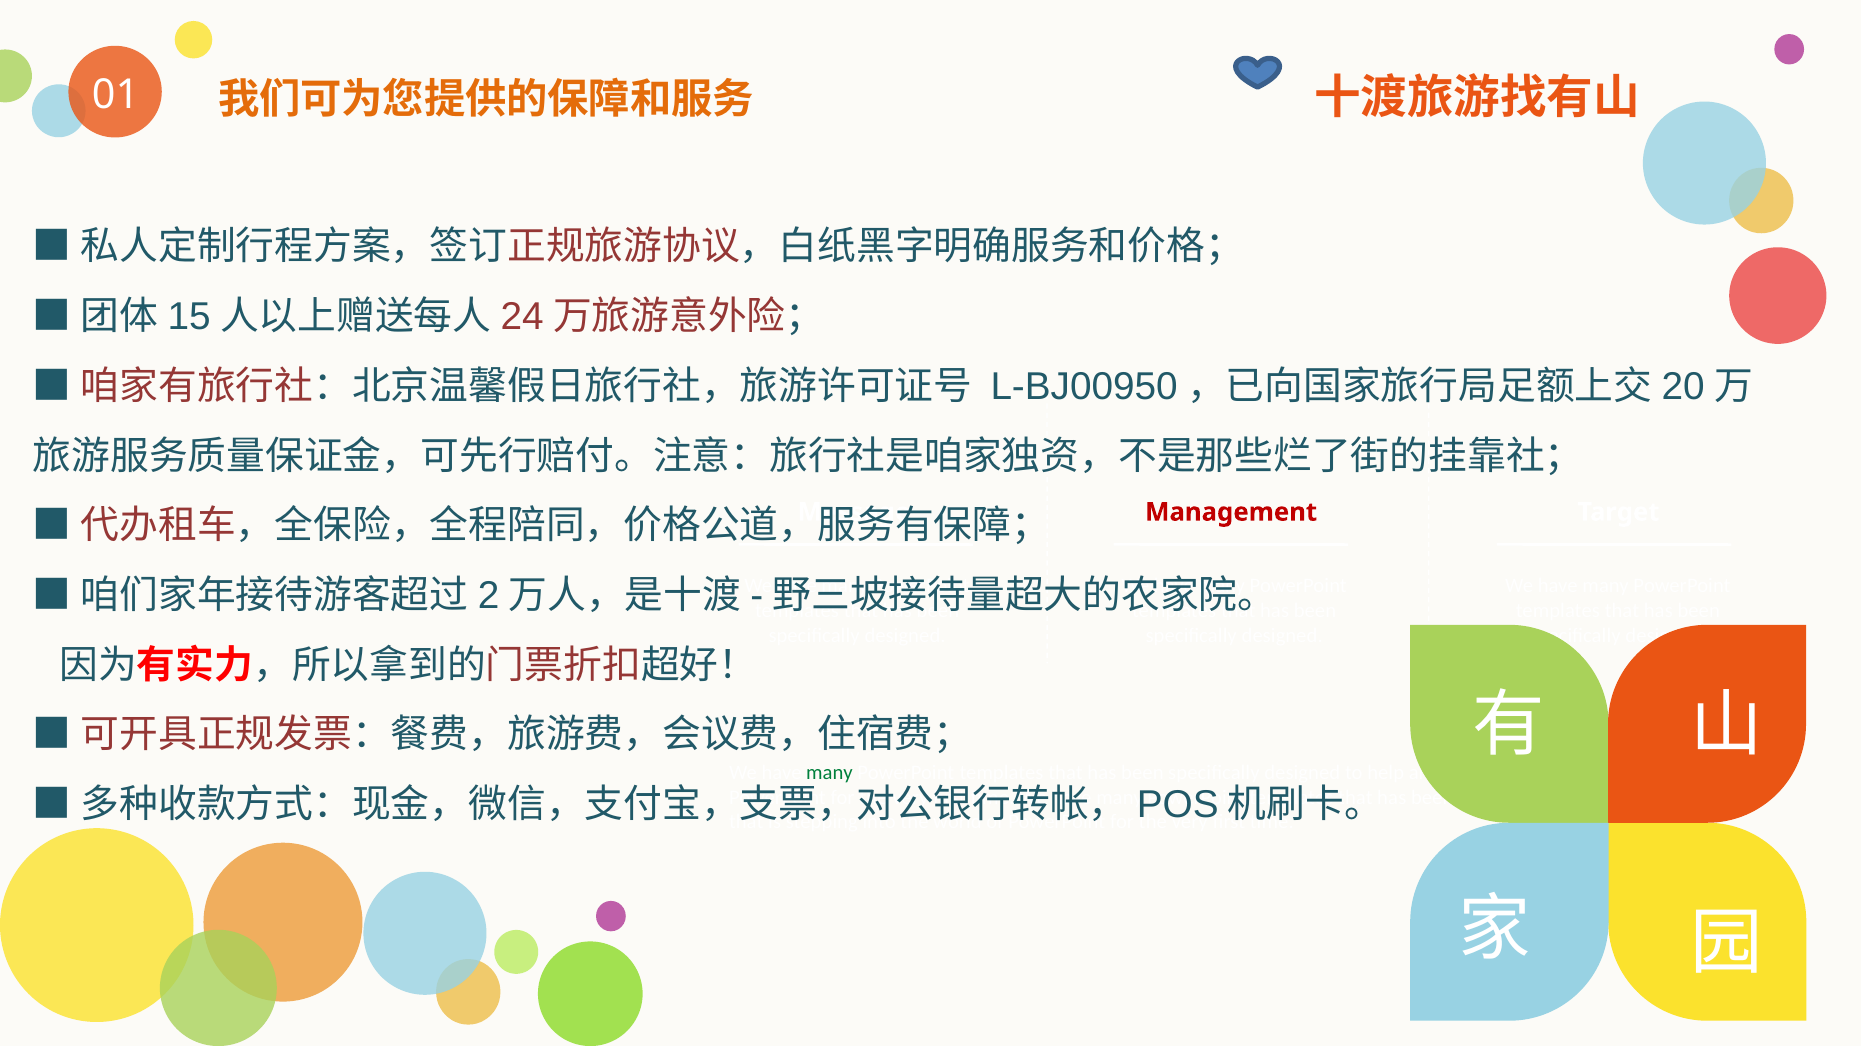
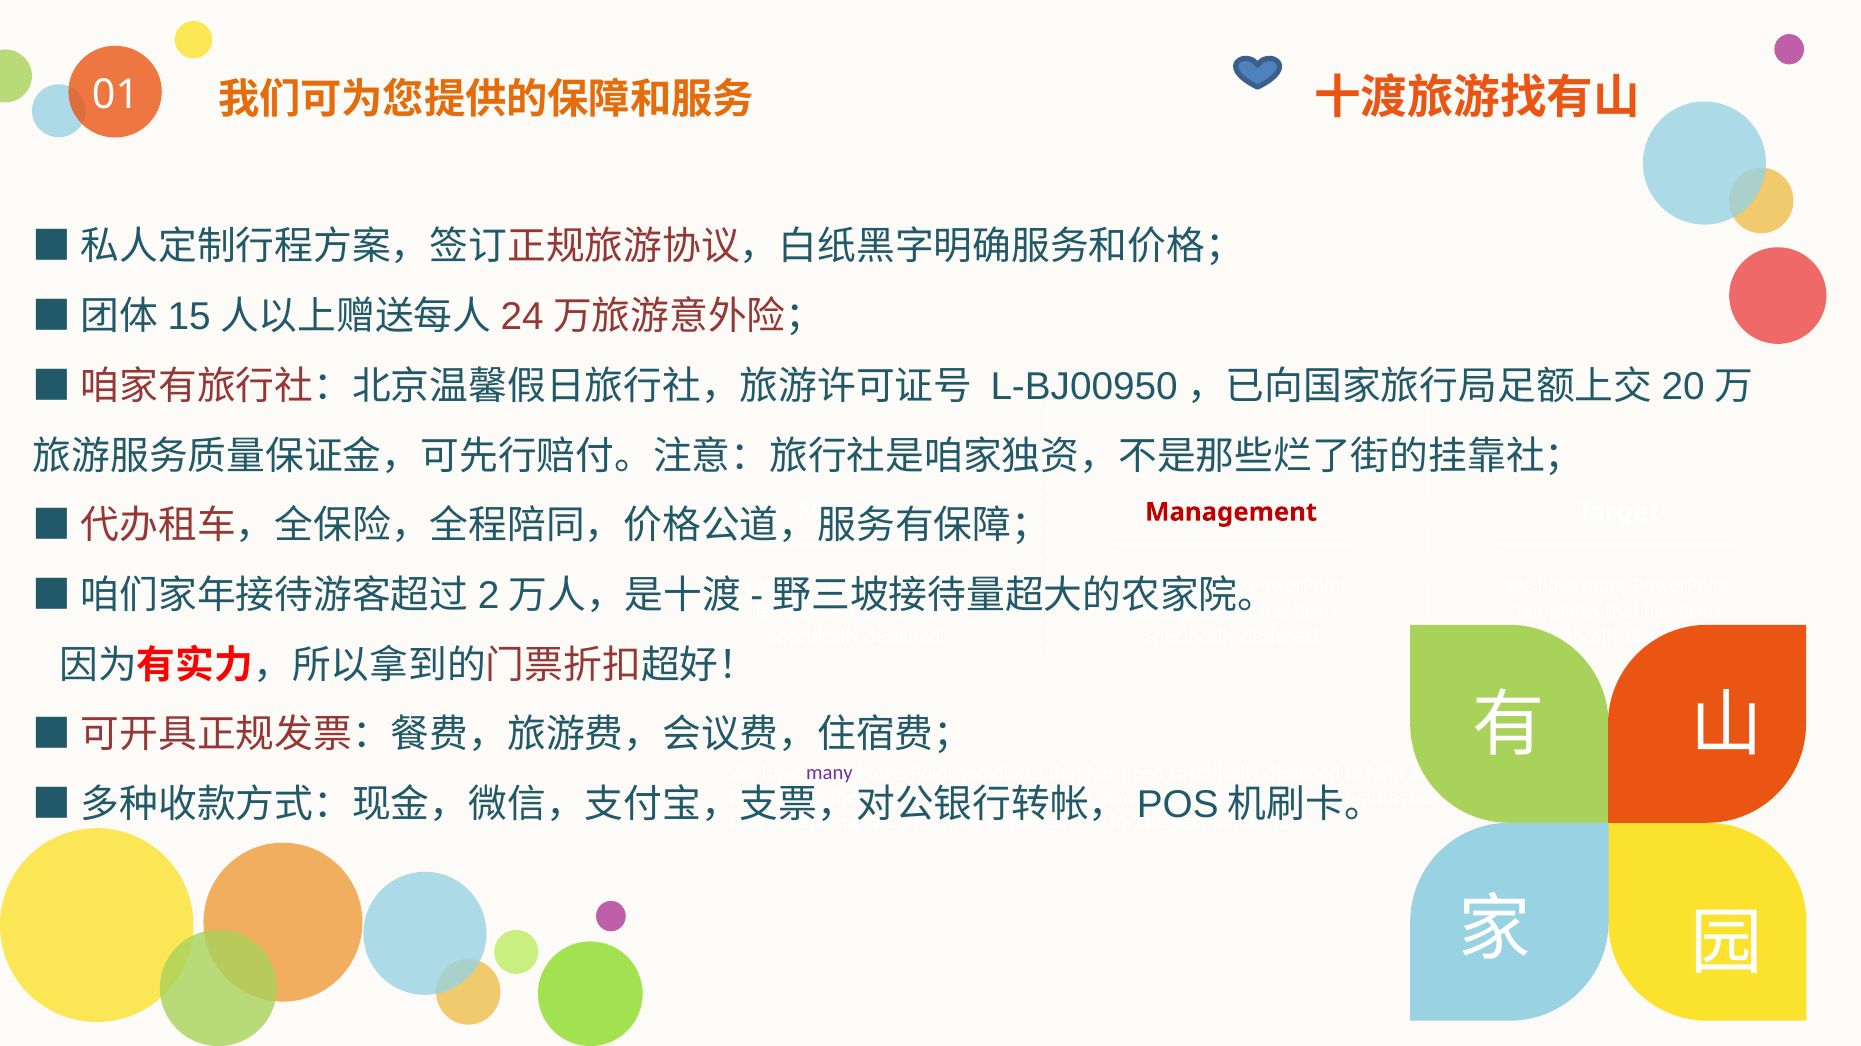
many at (829, 773) colour: green -> purple
